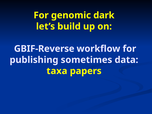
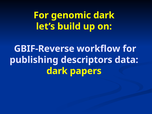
sometimes: sometimes -> descriptors
taxa at (57, 71): taxa -> dark
